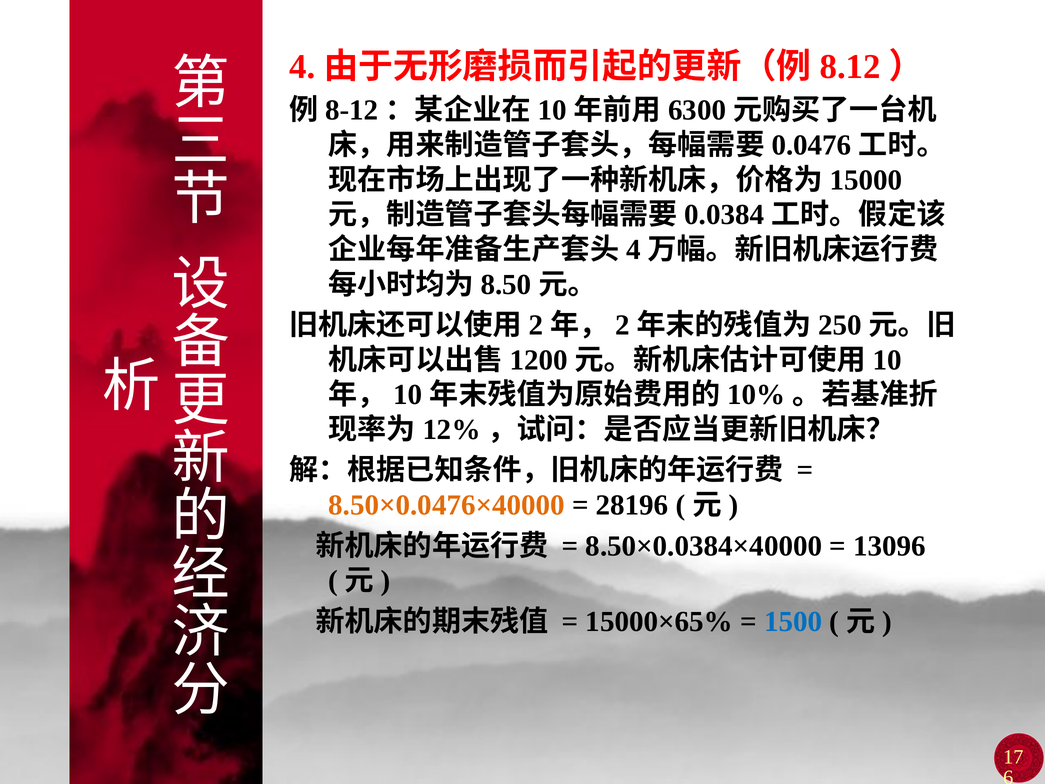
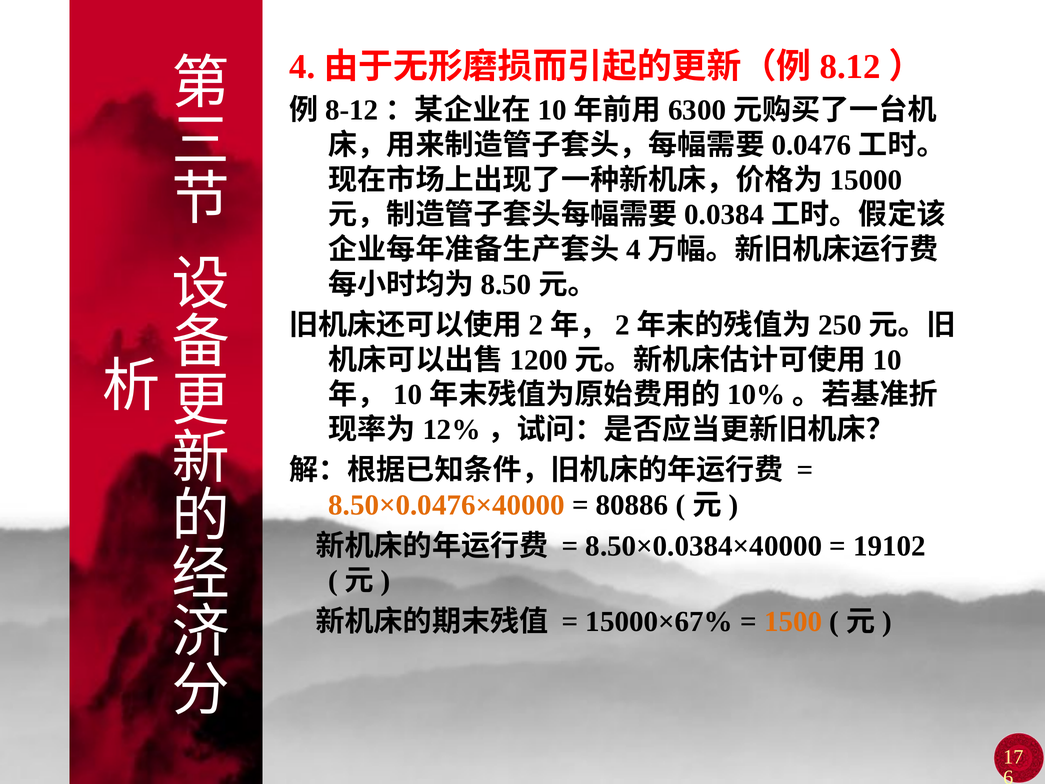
28196: 28196 -> 80886
13096: 13096 -> 19102
15000×65%: 15000×65% -> 15000×67%
1500 colour: blue -> orange
